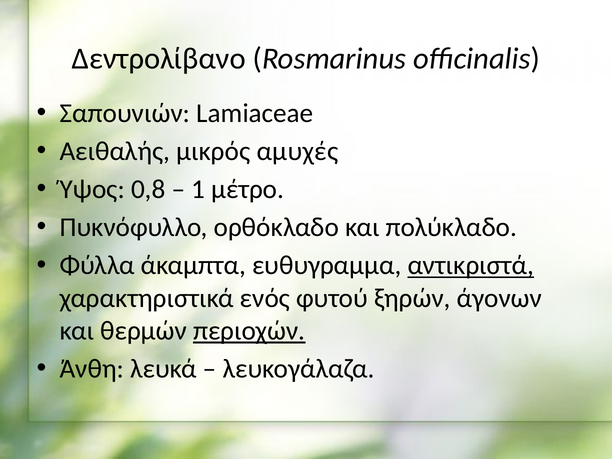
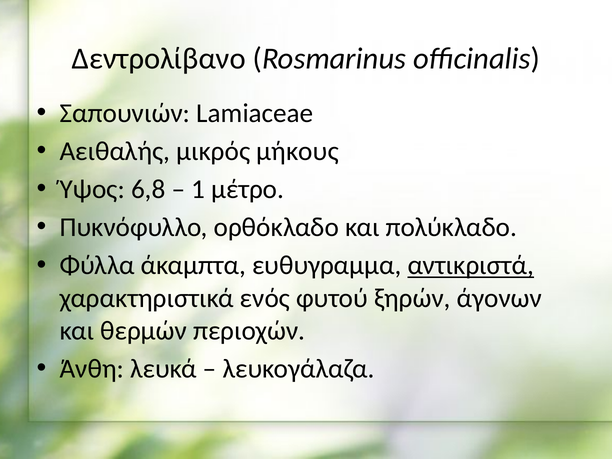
αμυχές: αμυχές -> μήκους
0,8: 0,8 -> 6,8
περιοχών underline: present -> none
